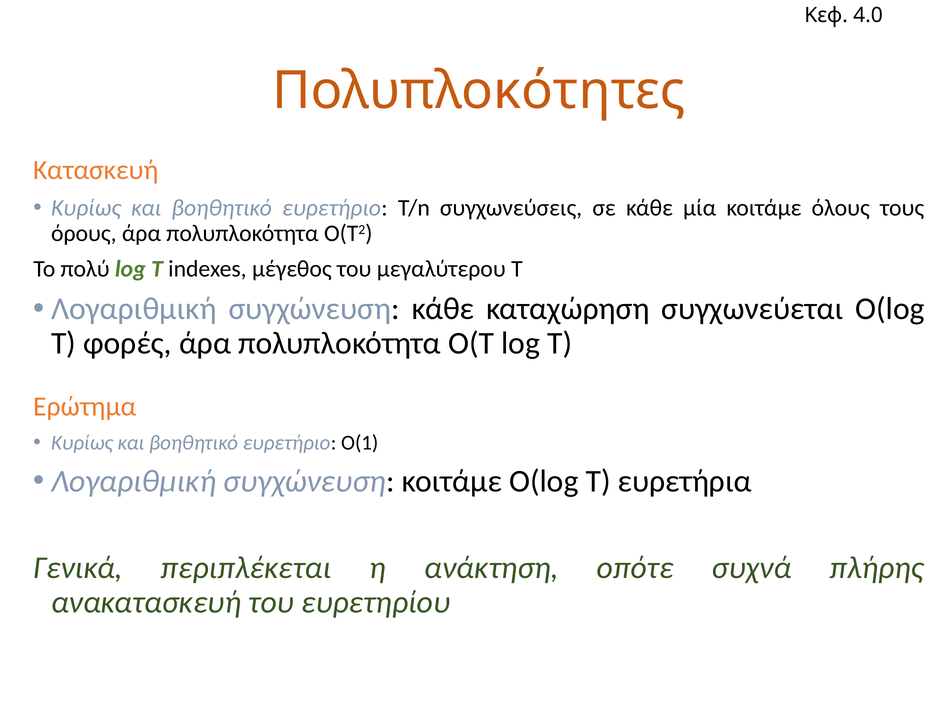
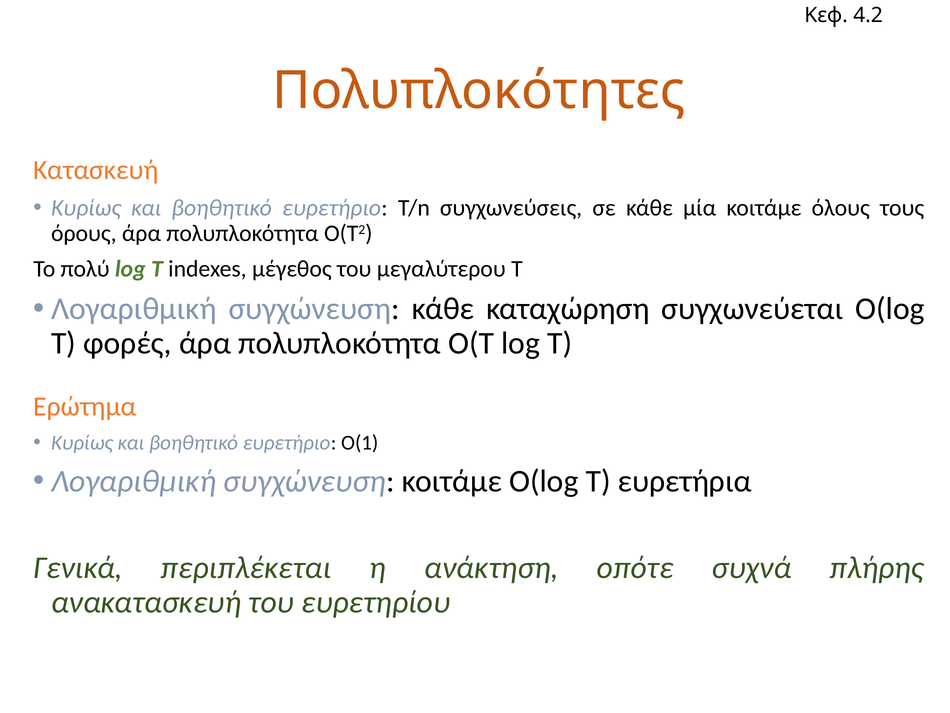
4.0: 4.0 -> 4.2
